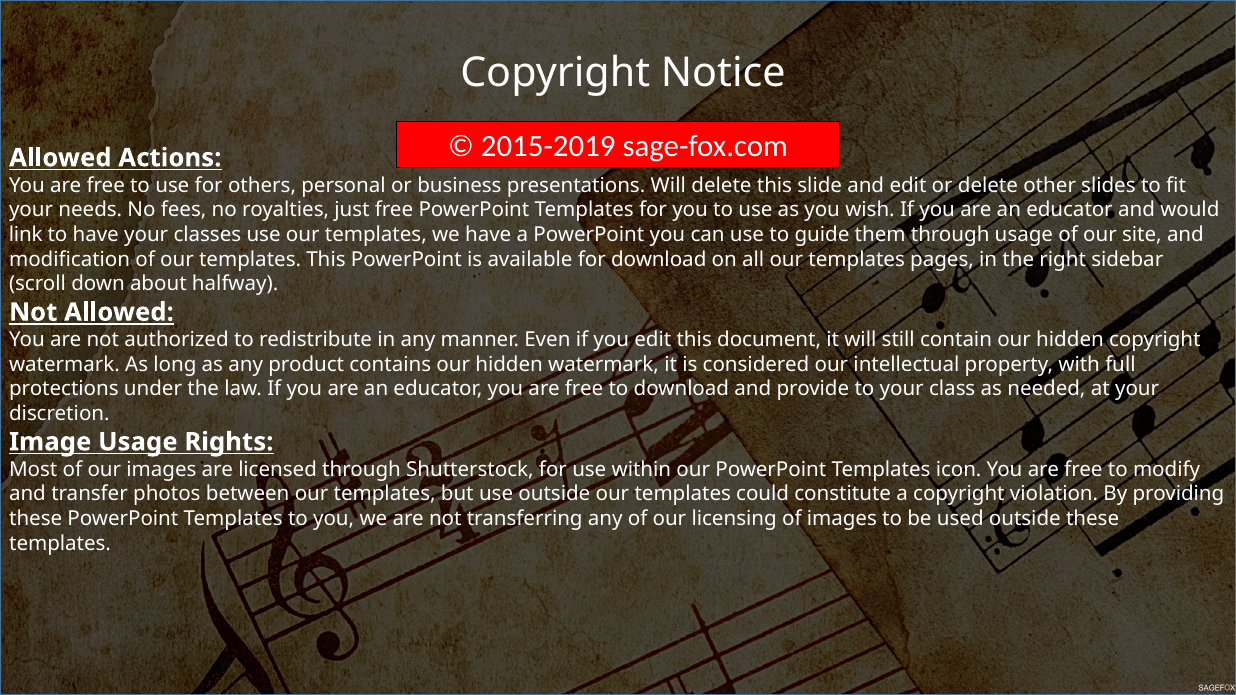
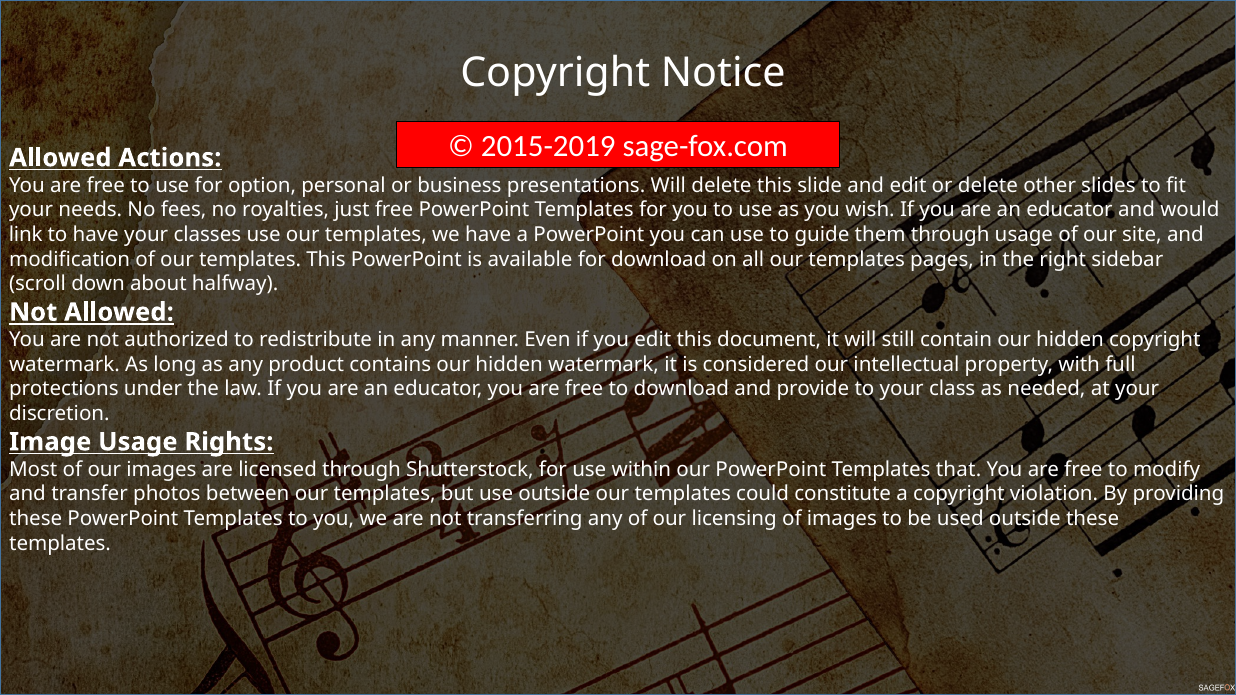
others: others -> option
icon: icon -> that
